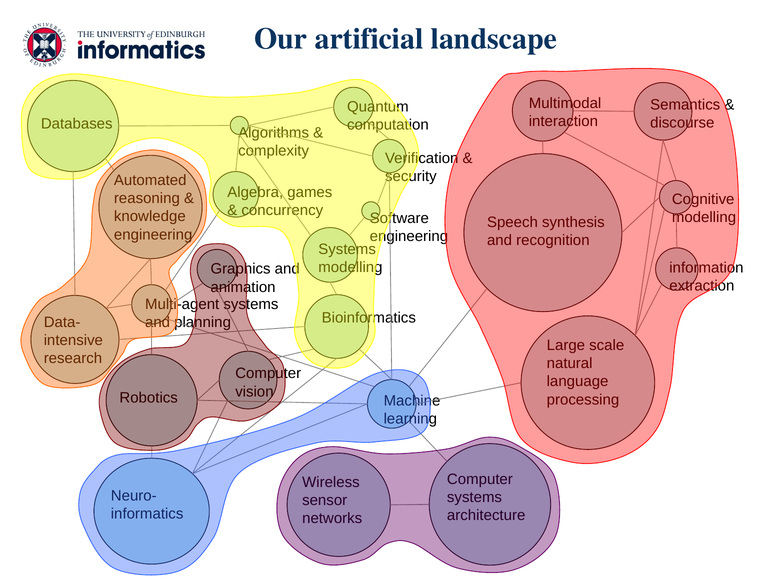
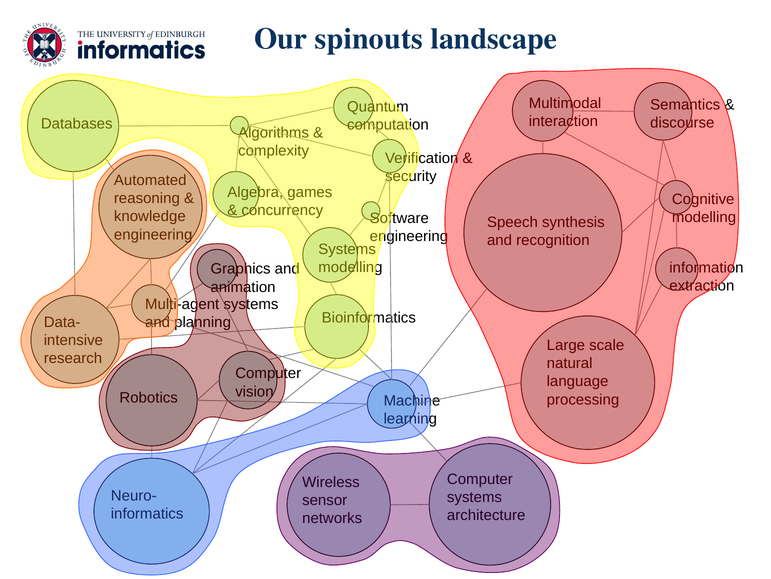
artificial: artificial -> spinouts
